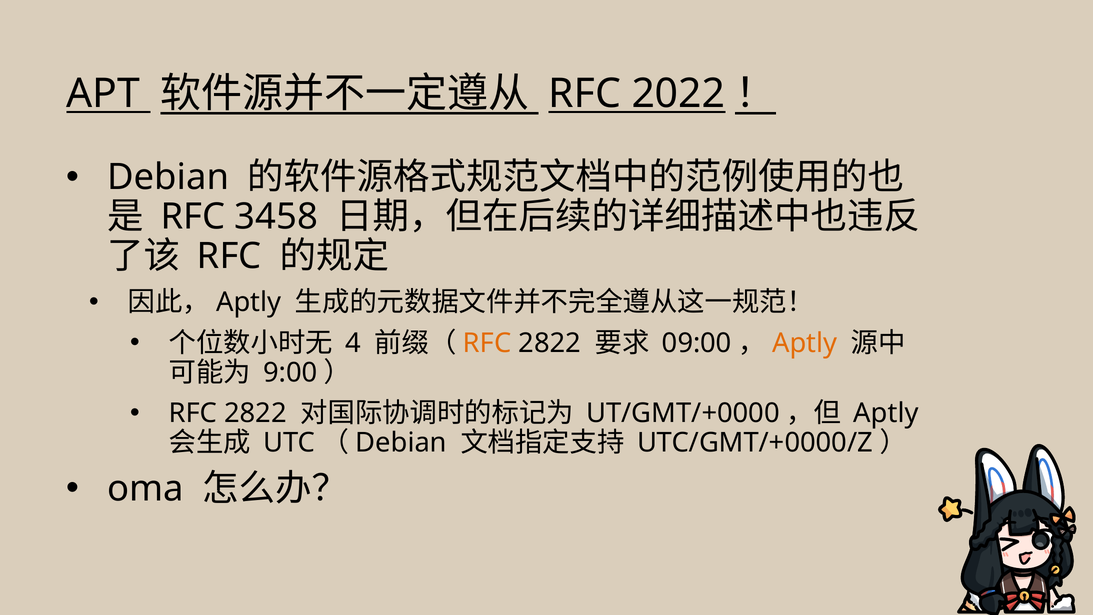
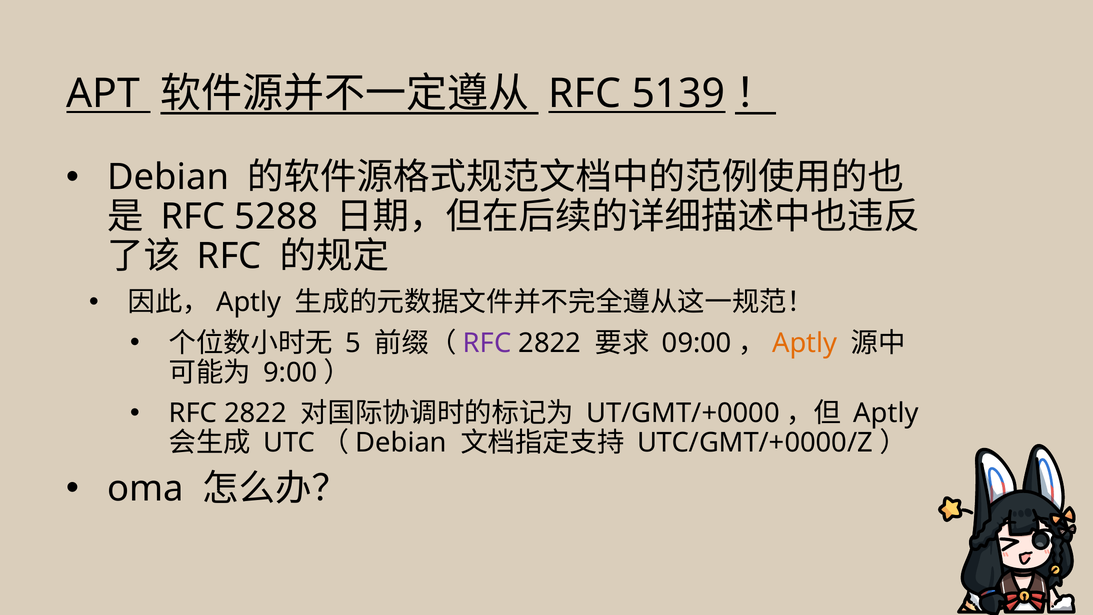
2022: 2022 -> 5139
3458: 3458 -> 5288
4: 4 -> 5
RFC at (487, 343) colour: orange -> purple
